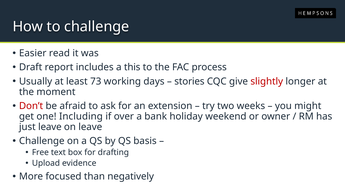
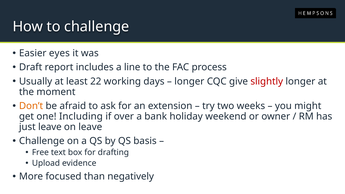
read: read -> eyes
this: this -> line
73: 73 -> 22
stories at (189, 81): stories -> longer
Don’t colour: red -> orange
